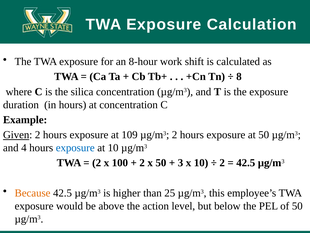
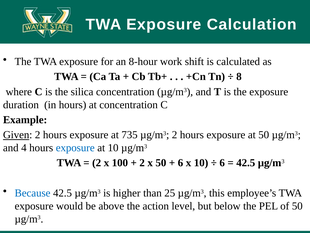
109: 109 -> 735
3 at (180, 163): 3 -> 6
2 at (222, 163): 2 -> 6
Because colour: orange -> blue
